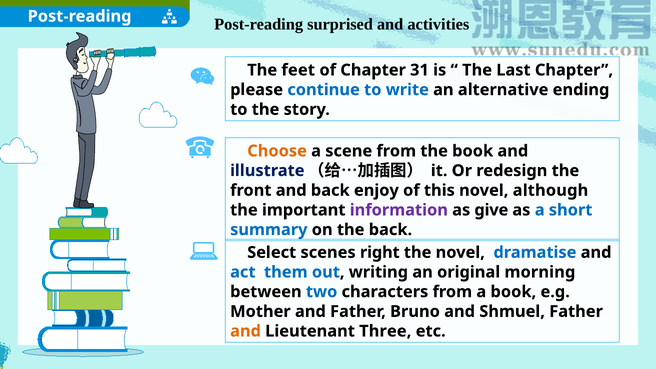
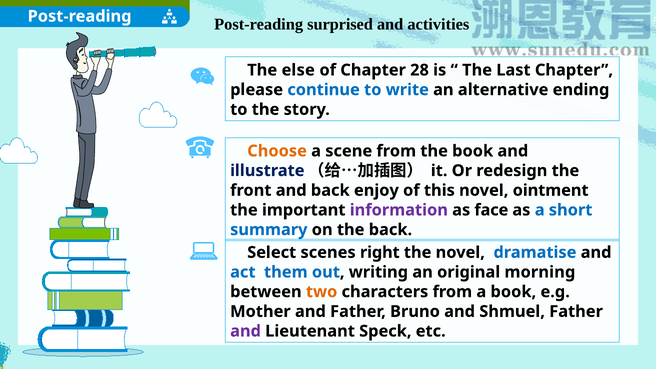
feet: feet -> else
31: 31 -> 28
although: although -> ointment
give: give -> face
two colour: blue -> orange
and at (246, 331) colour: orange -> purple
Three: Three -> Speck
